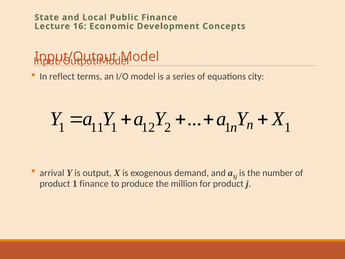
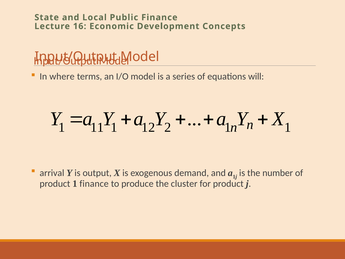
reflect: reflect -> where
city: city -> will
million: million -> cluster
